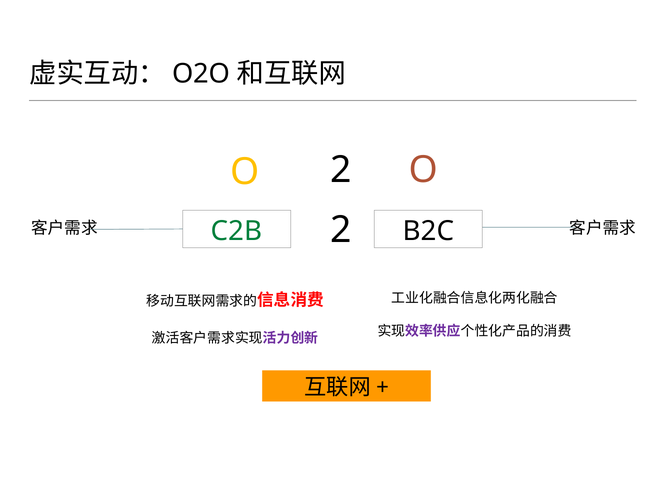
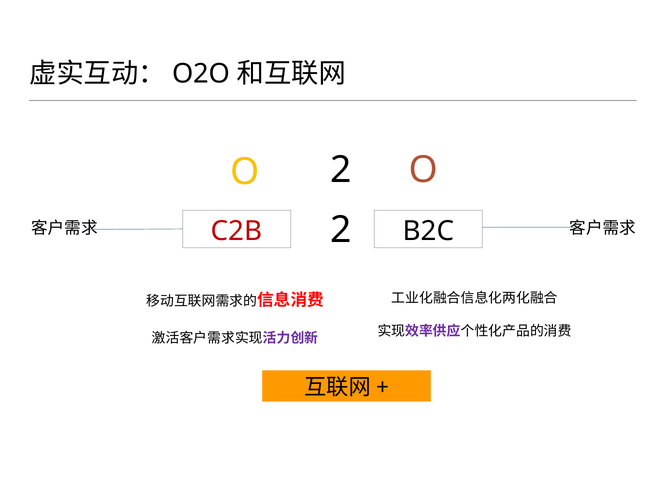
C2B colour: green -> red
